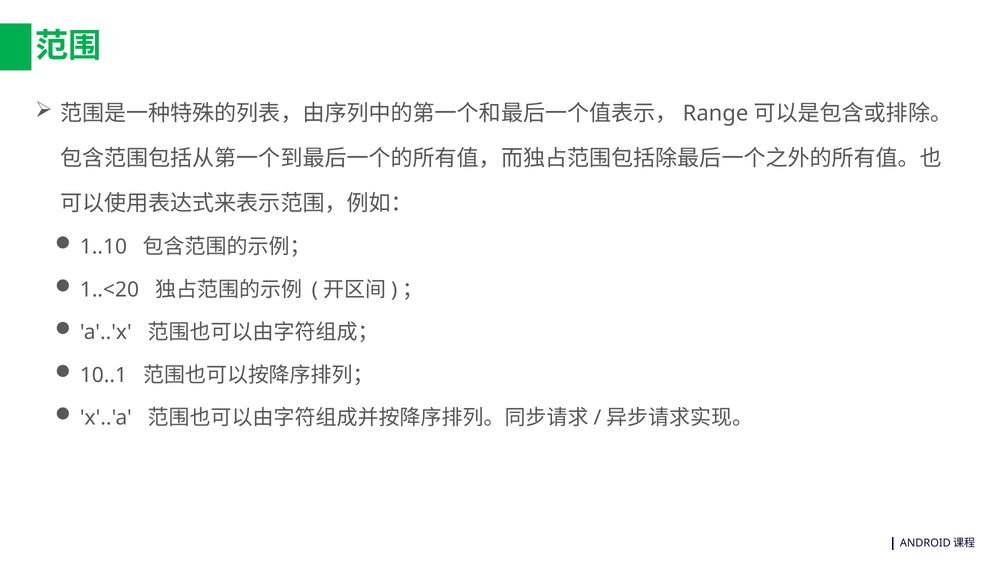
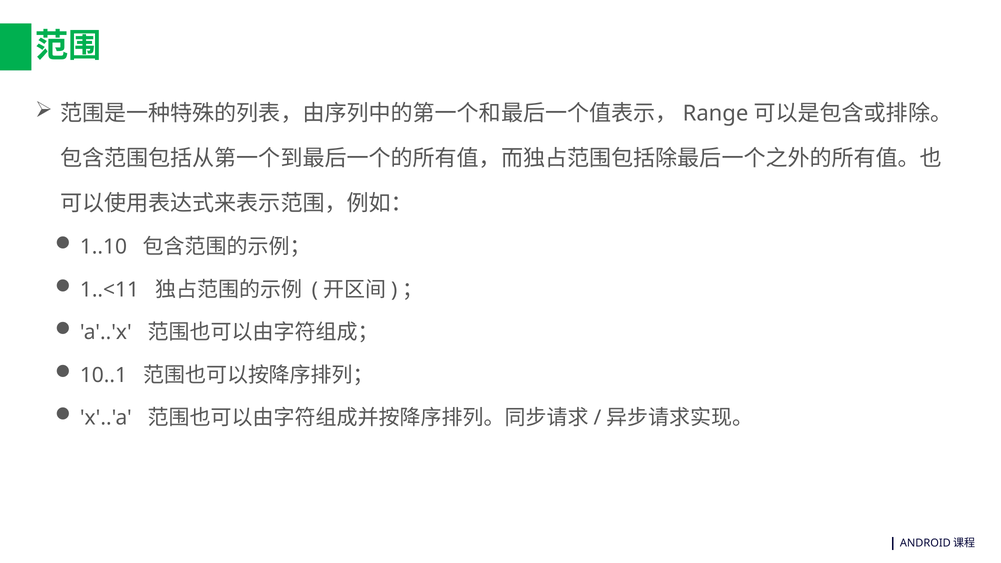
1..<20: 1..<20 -> 1..<11
